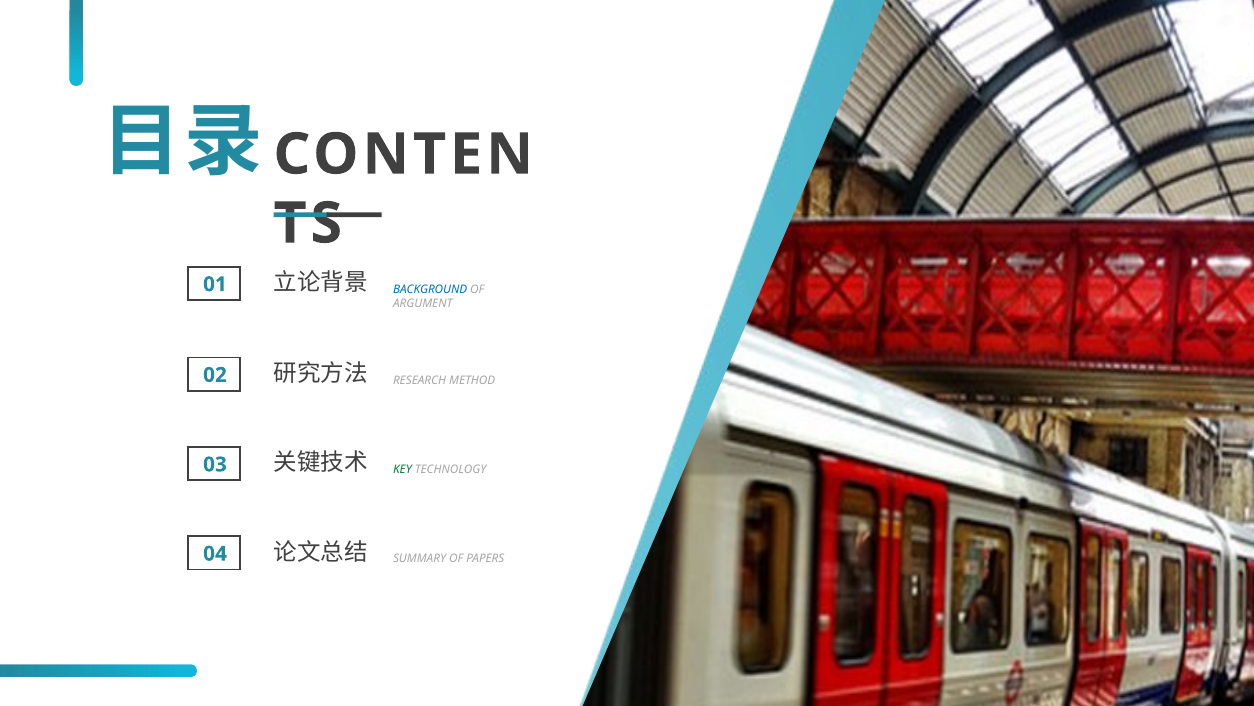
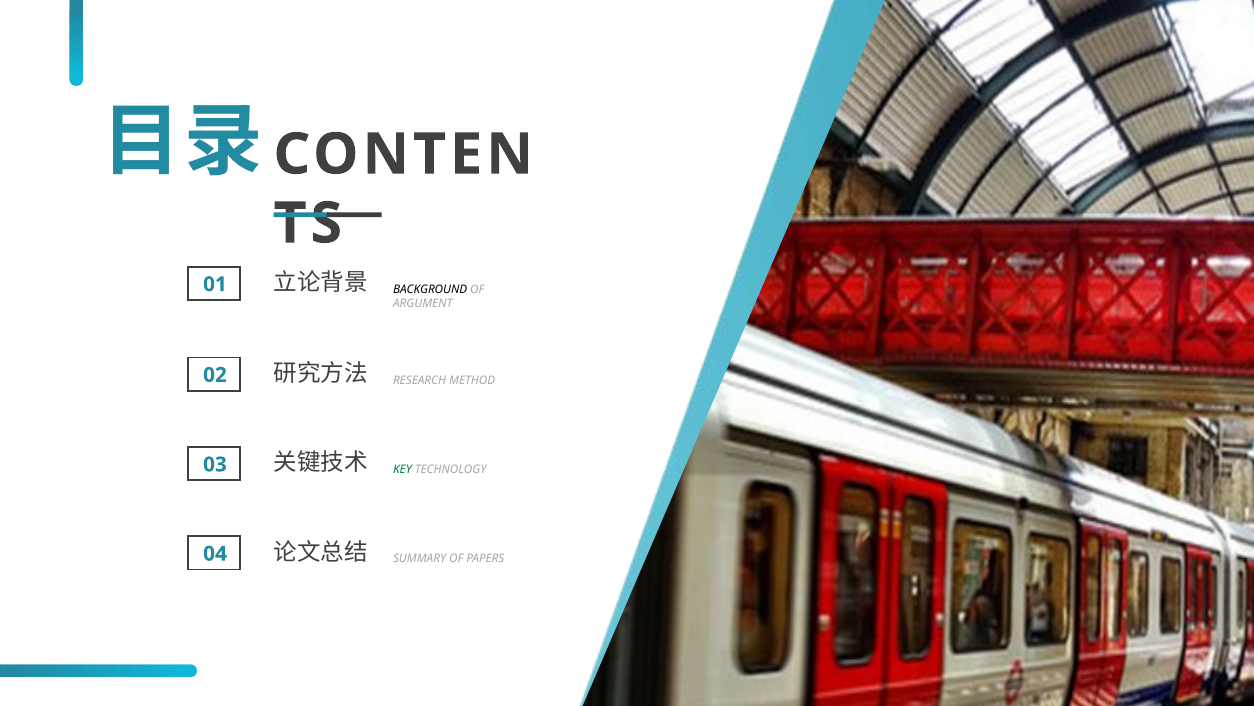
BACKGROUND colour: blue -> black
